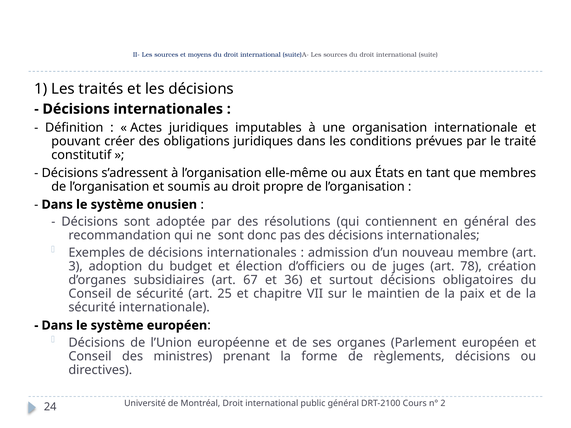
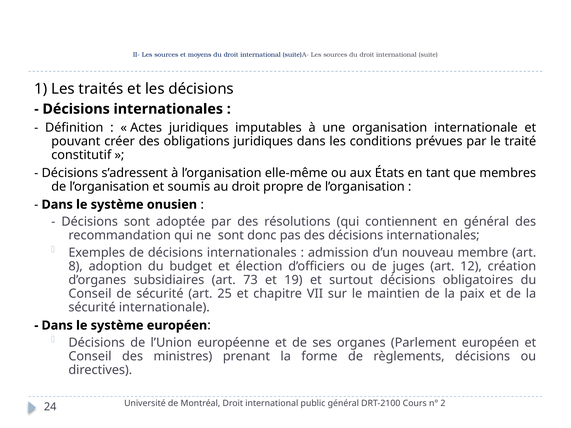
3: 3 -> 8
78: 78 -> 12
67: 67 -> 73
36: 36 -> 19
